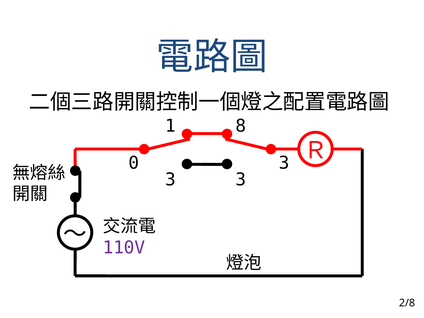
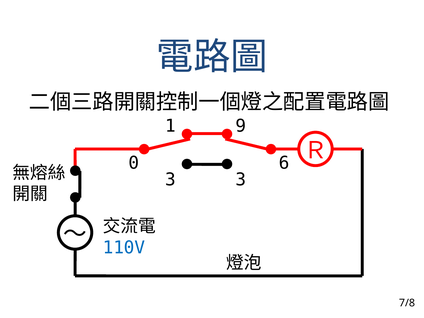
8: 8 -> 9
0 3: 3 -> 6
110V colour: purple -> blue
2/8: 2/8 -> 7/8
